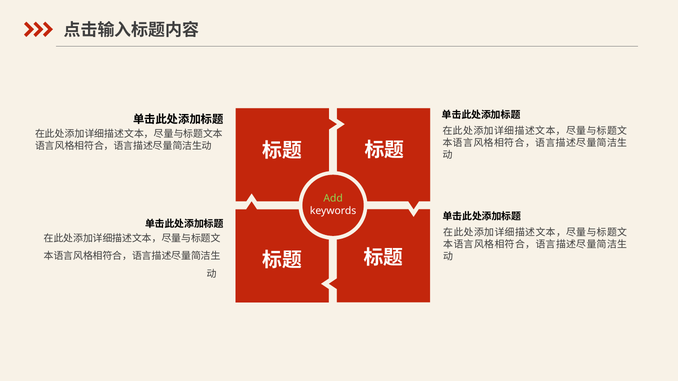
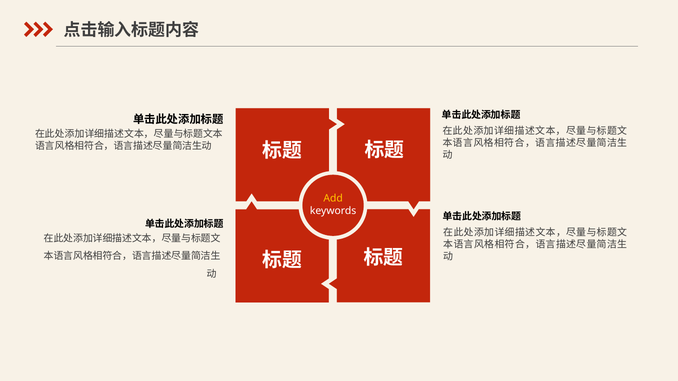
Add colour: light green -> yellow
